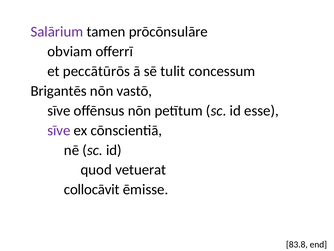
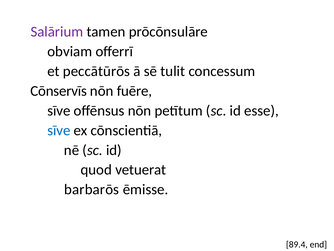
Brigantēs: Brigantēs -> Cōnservīs
vastō: vastō -> fuēre
sīve at (59, 130) colour: purple -> blue
collocāvit: collocāvit -> barbarōs
83.8: 83.8 -> 89.4
